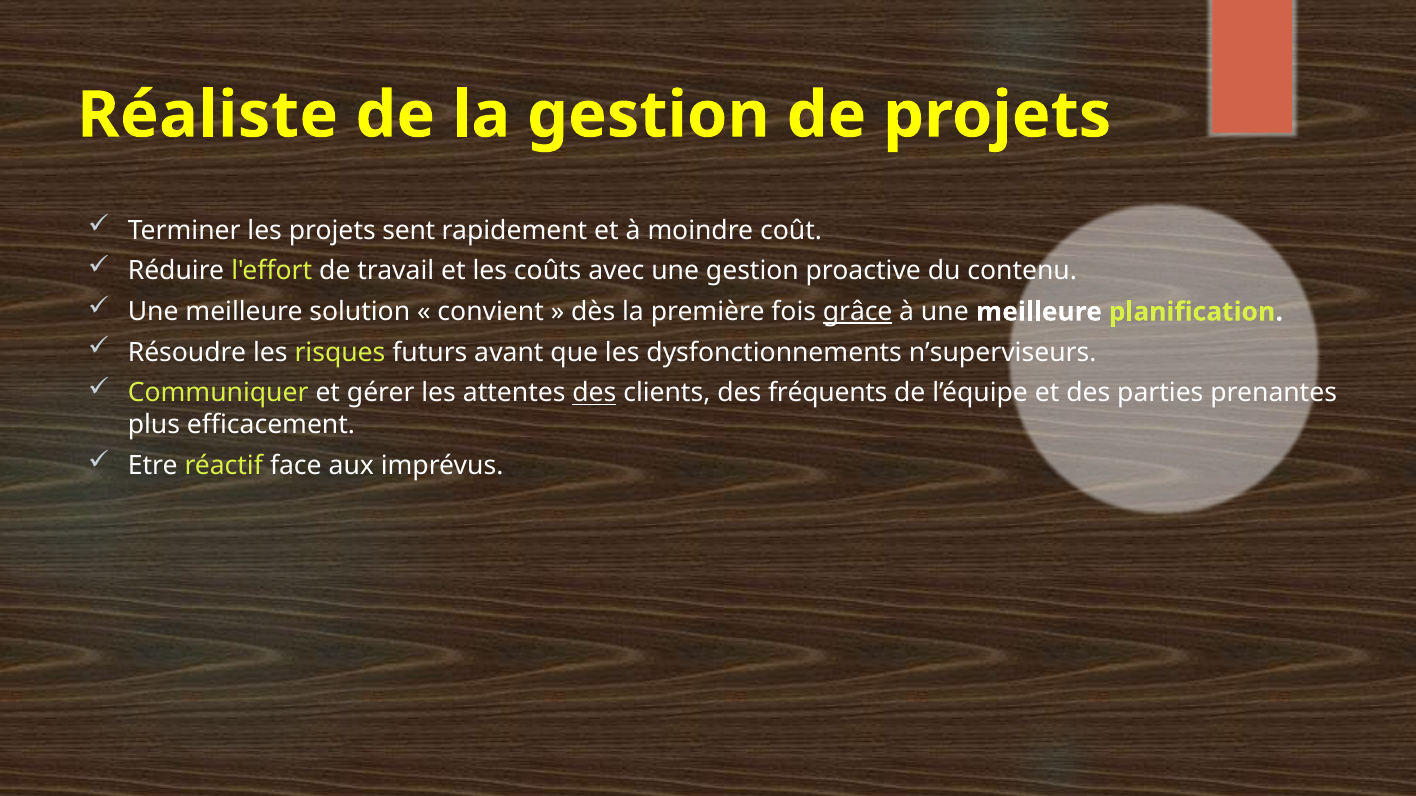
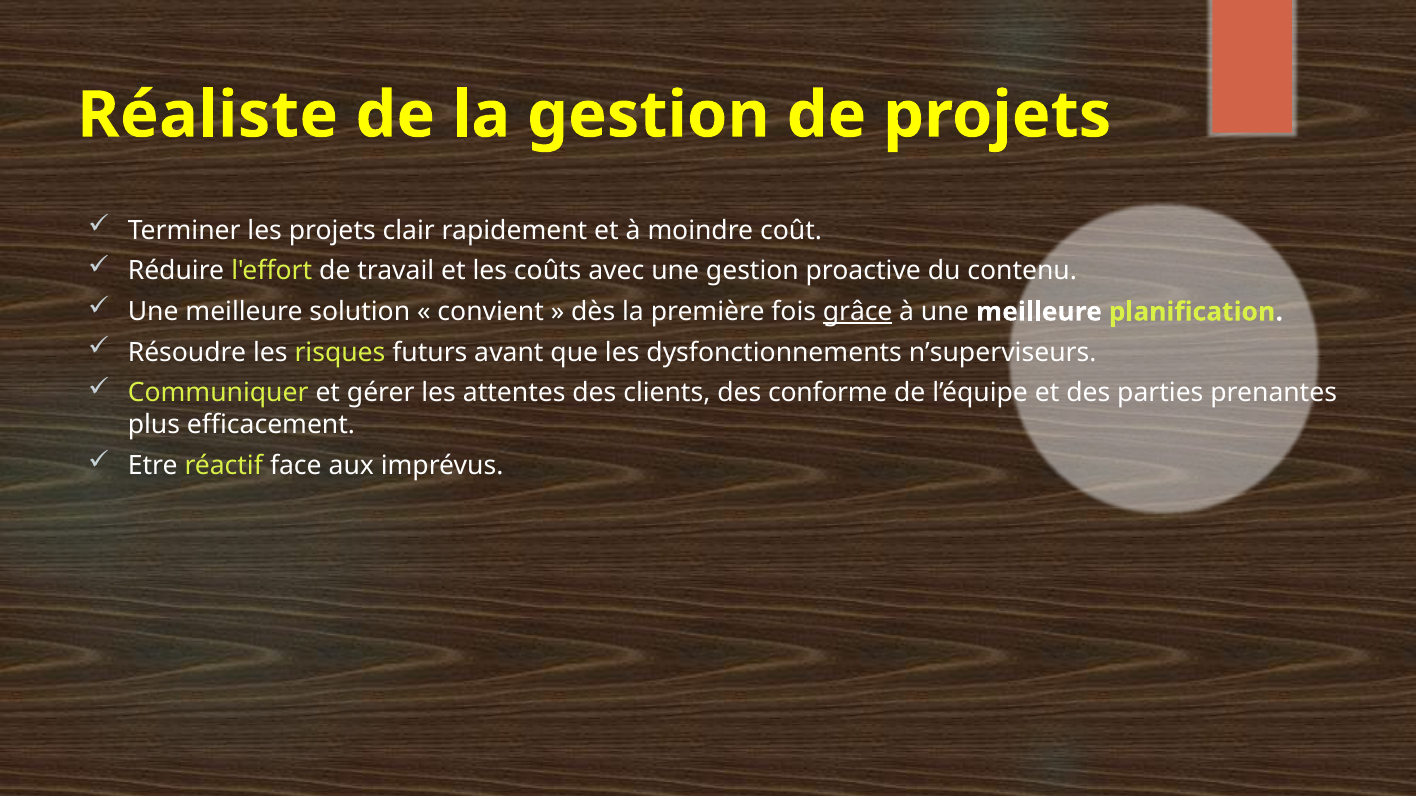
sent: sent -> clair
des at (594, 393) underline: present -> none
fréquents: fréquents -> conforme
